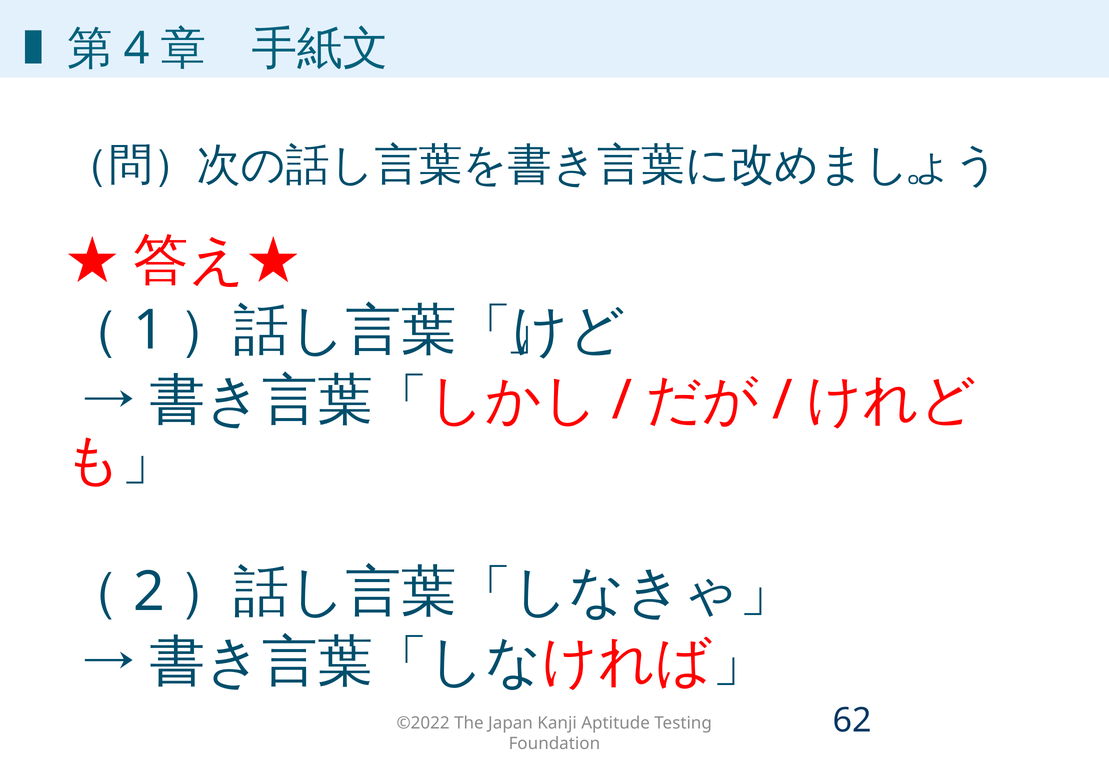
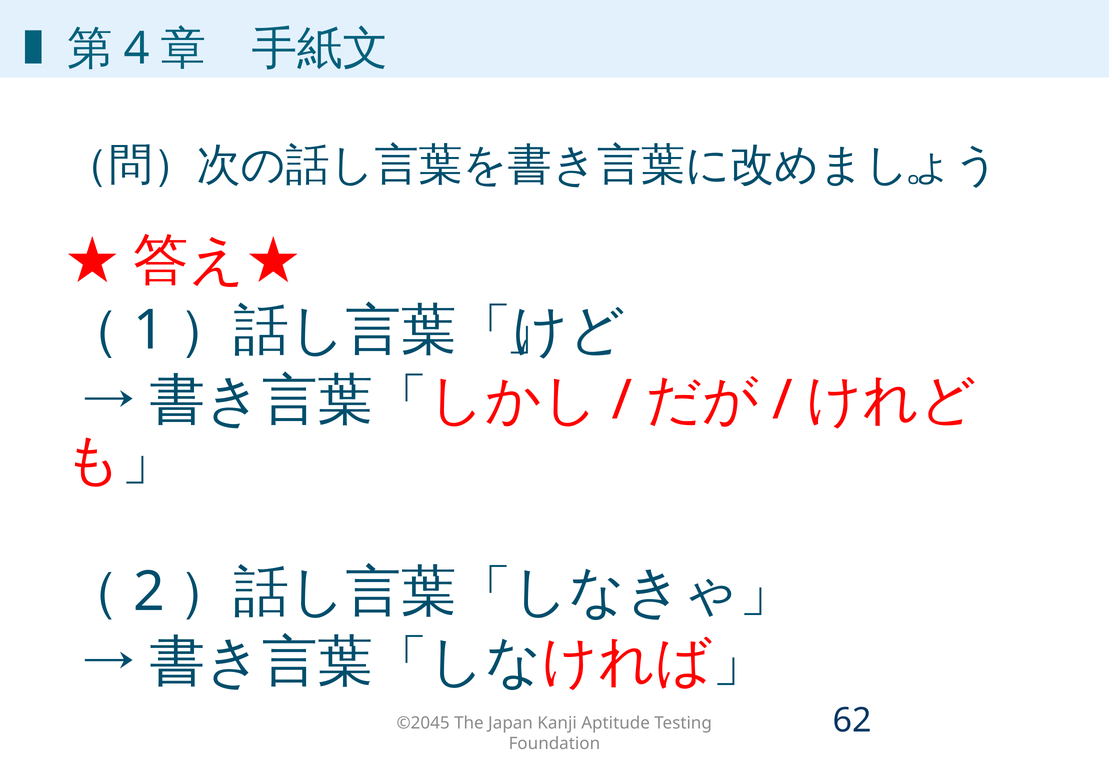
©2022: ©2022 -> ©2045
